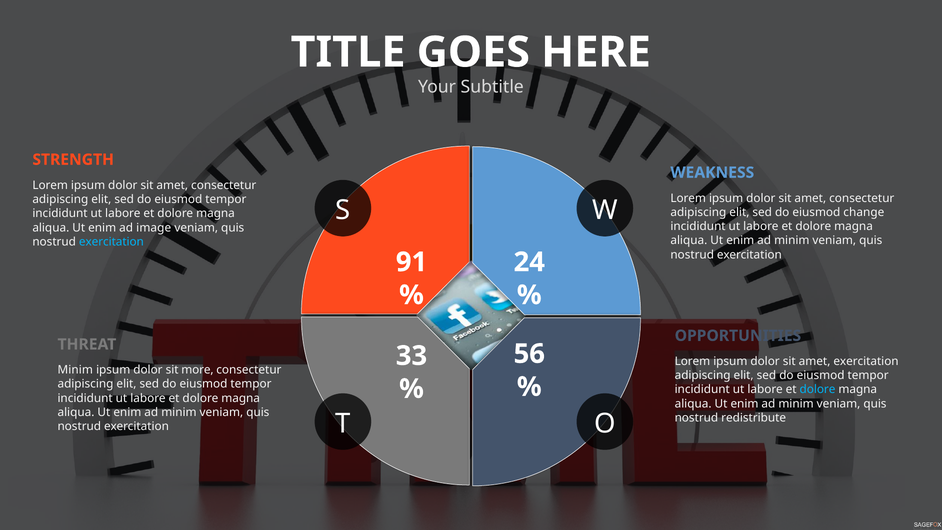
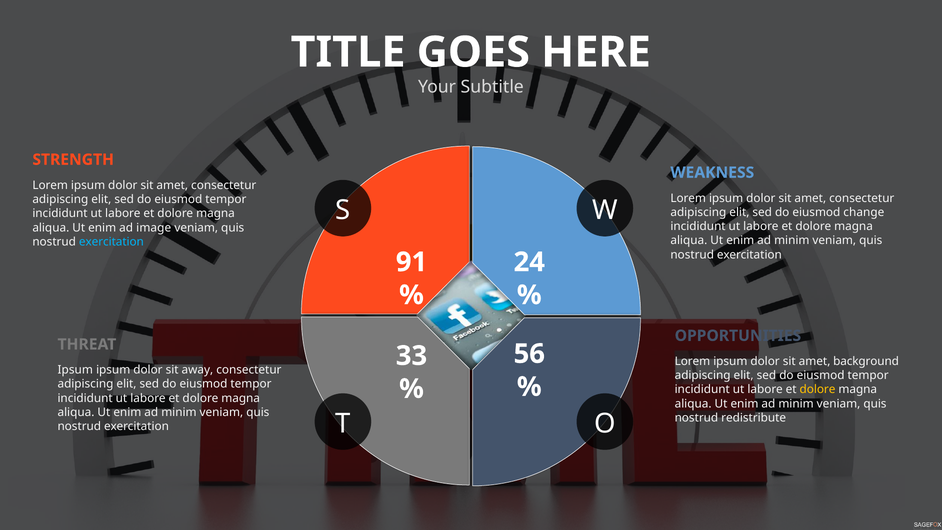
amet exercitation: exercitation -> background
Minim at (75, 370): Minim -> Ipsum
more: more -> away
dolore at (818, 390) colour: light blue -> yellow
